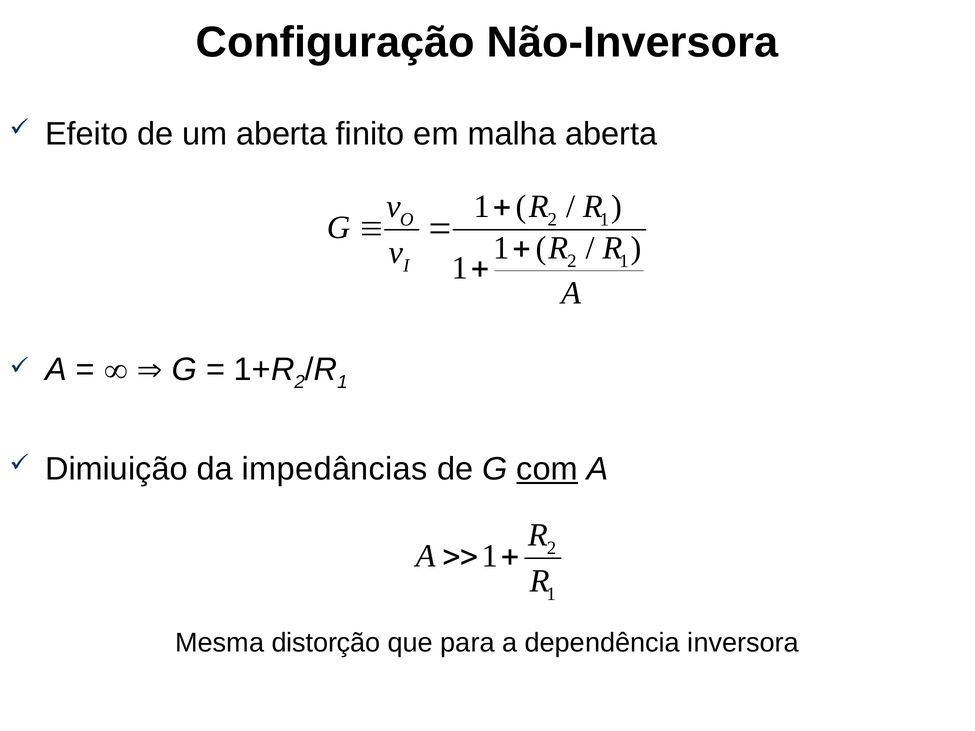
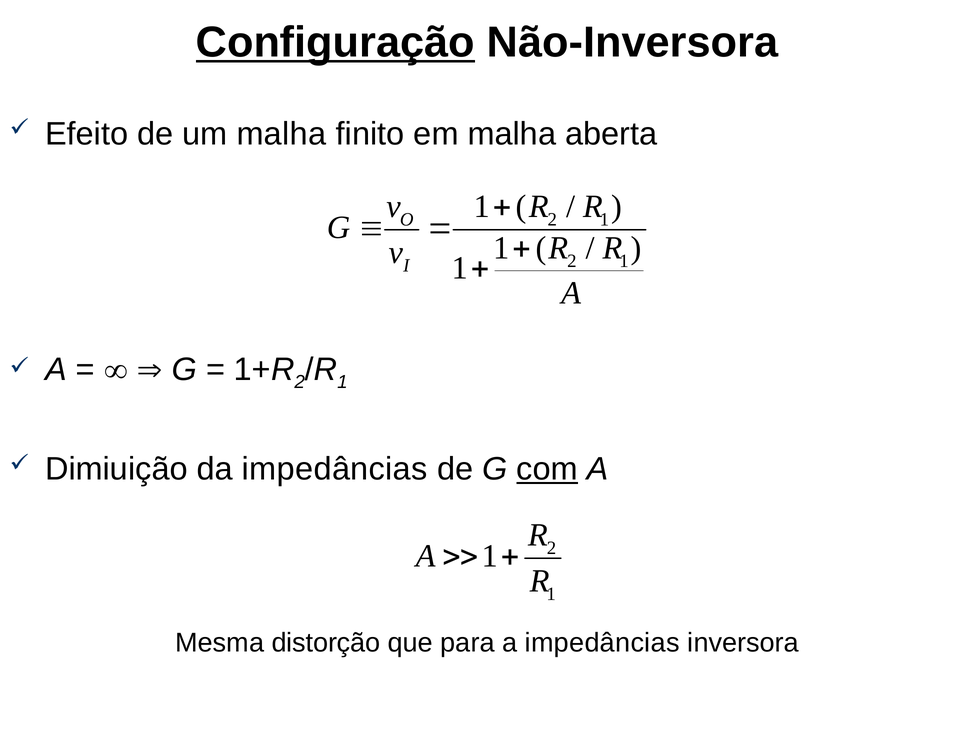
Configuração underline: none -> present
um aberta: aberta -> malha
a dependência: dependência -> impedâncias
